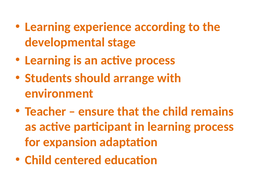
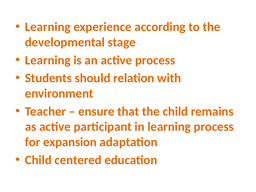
arrange: arrange -> relation
